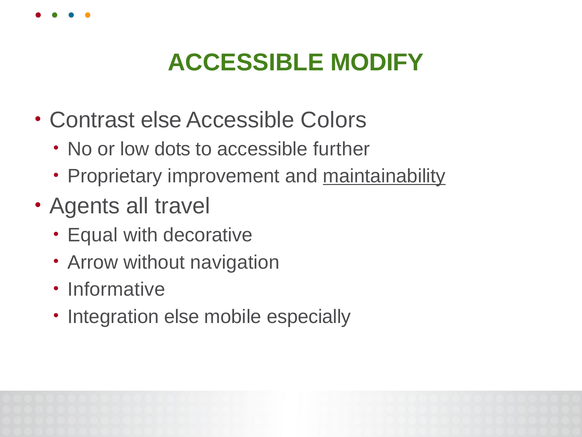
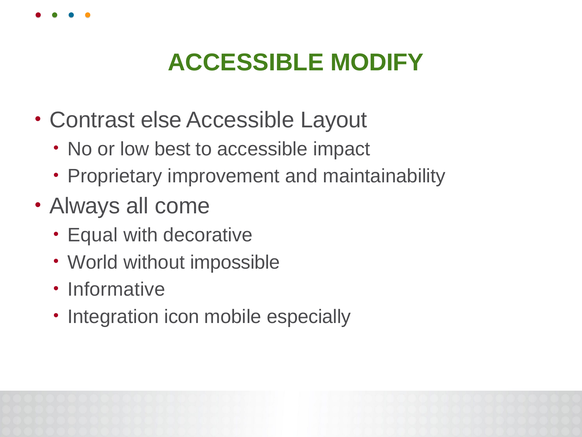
Colors: Colors -> Layout
dots: dots -> best
further: further -> impact
maintainability underline: present -> none
Agents: Agents -> Always
travel: travel -> come
Arrow: Arrow -> World
navigation: navigation -> impossible
Integration else: else -> icon
